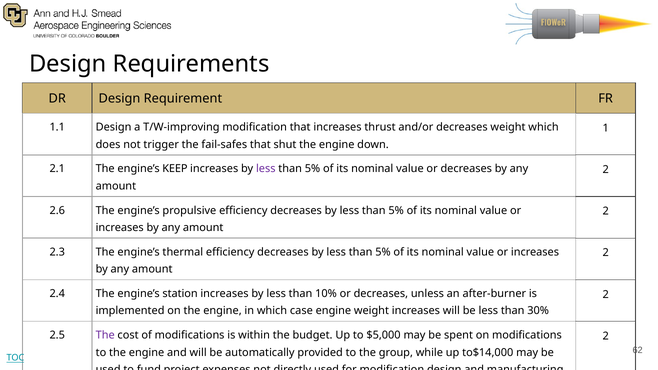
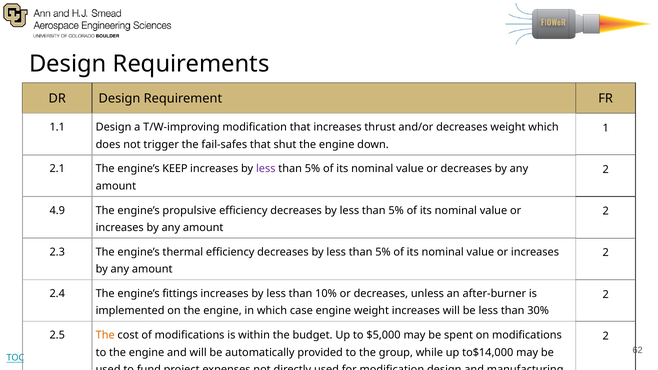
2.6: 2.6 -> 4.9
station: station -> fittings
The at (105, 335) colour: purple -> orange
